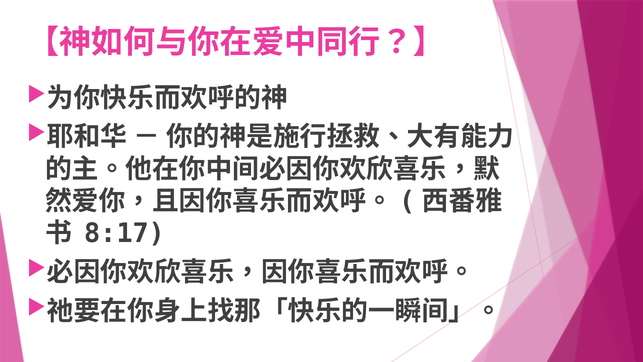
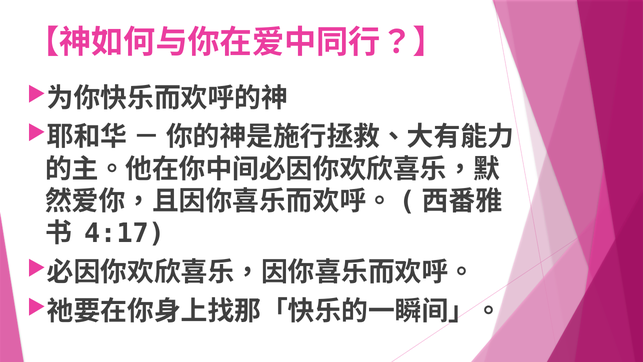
8:17: 8:17 -> 4:17
